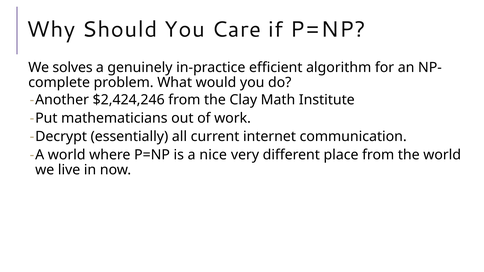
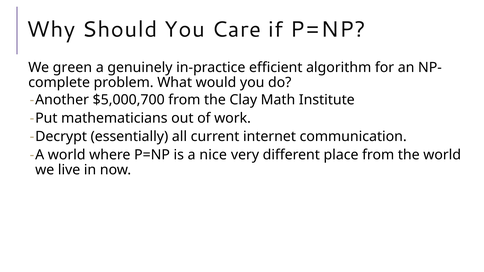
solves: solves -> green
$2,424,246: $2,424,246 -> $5,000,700
